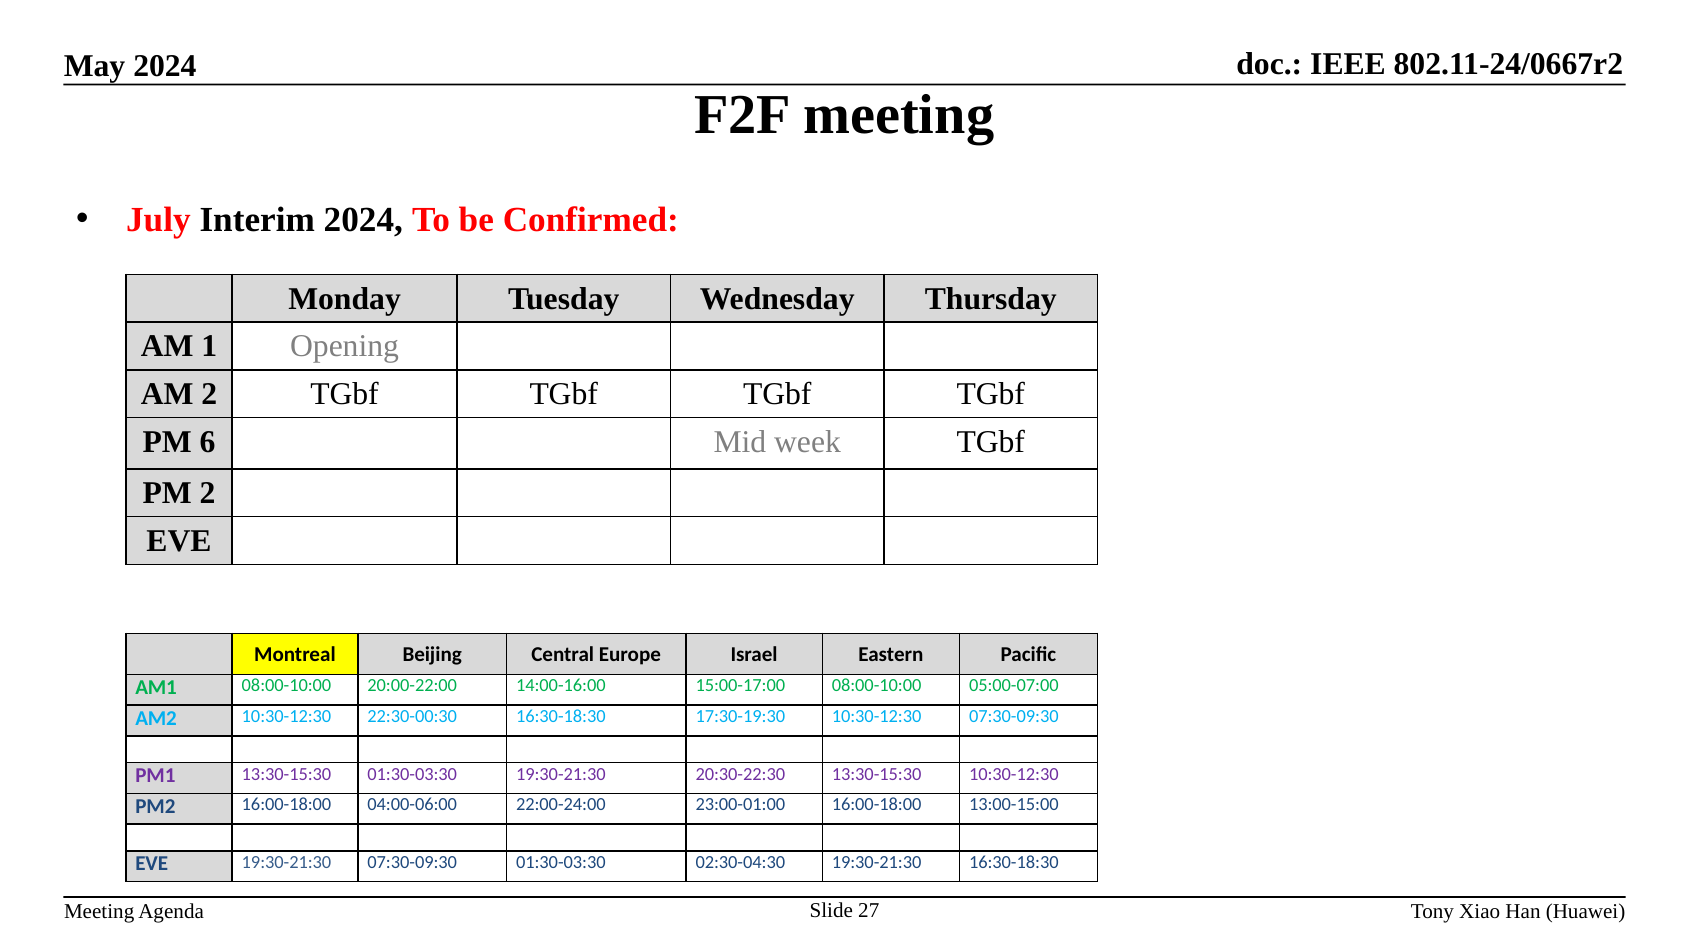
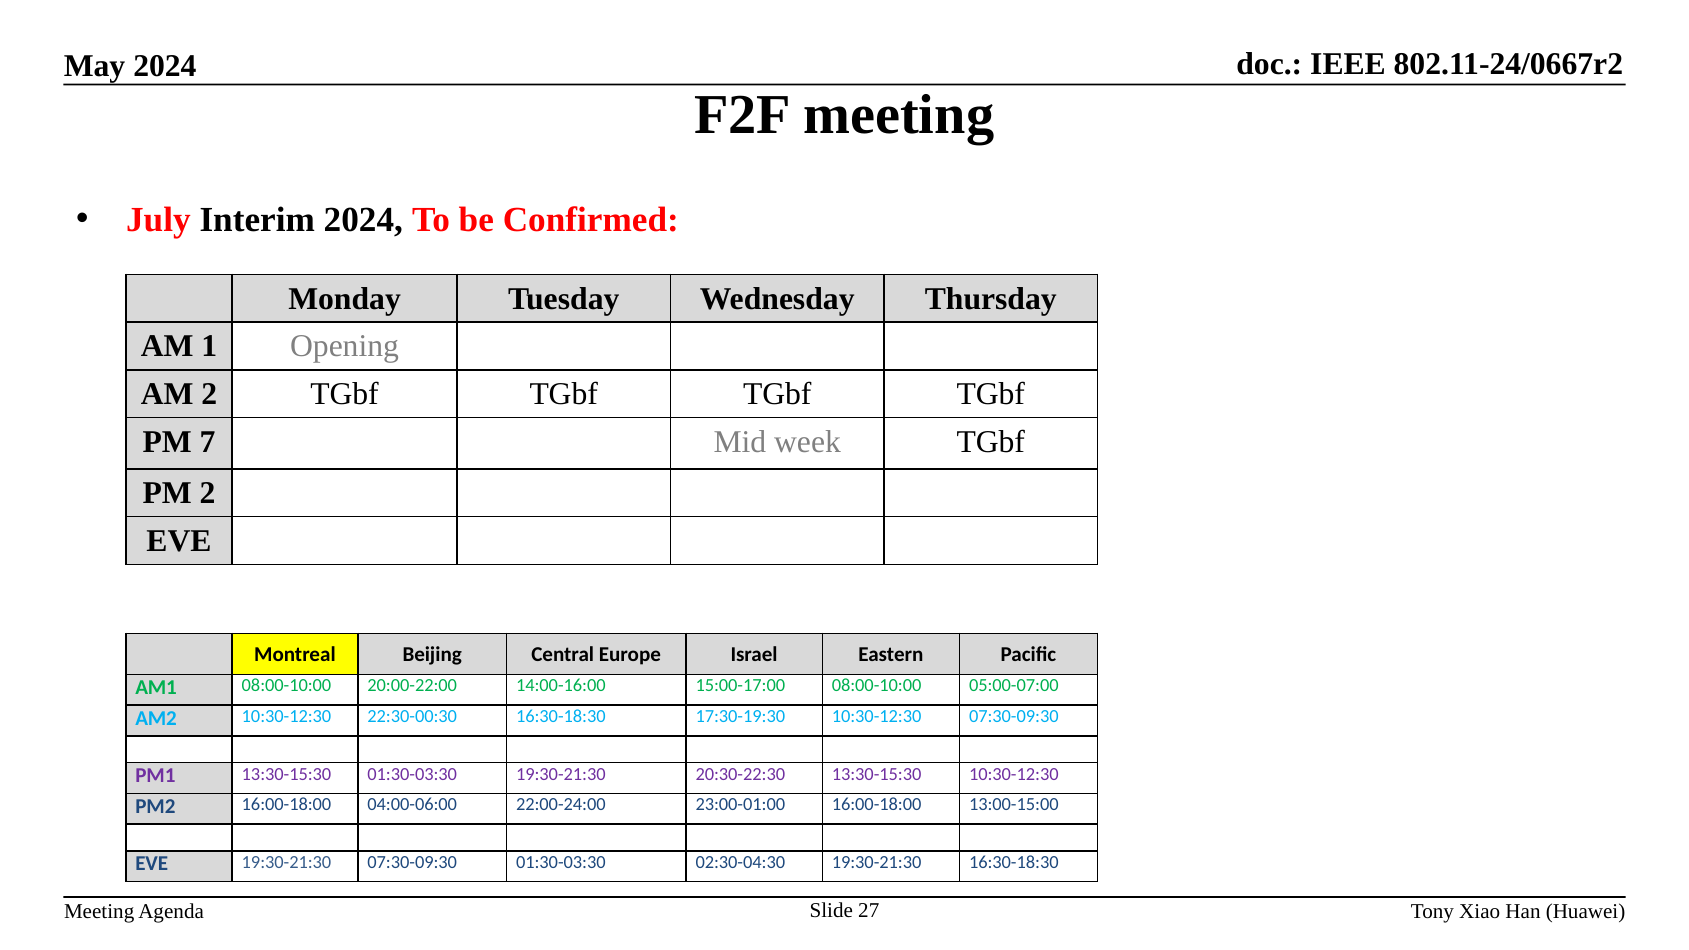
6: 6 -> 7
